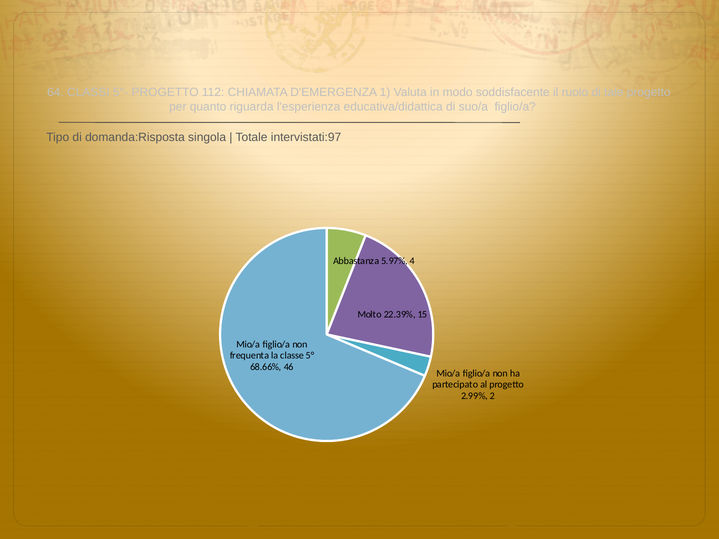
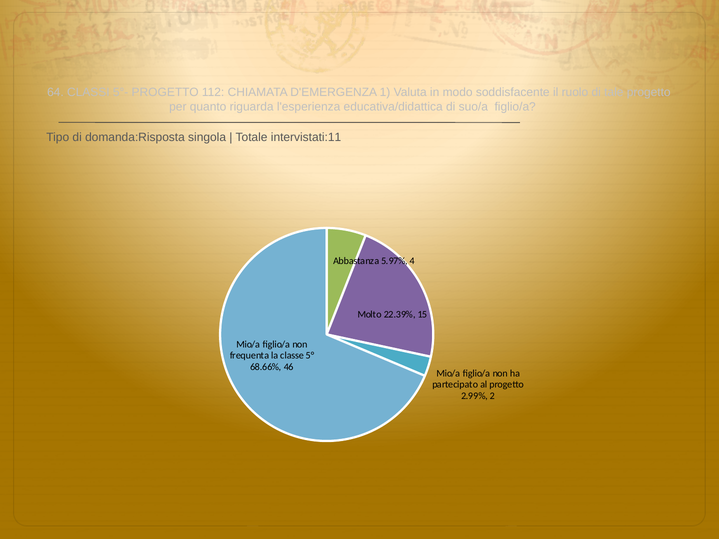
intervistati:97: intervistati:97 -> intervistati:11
